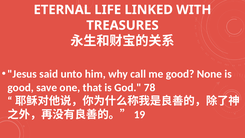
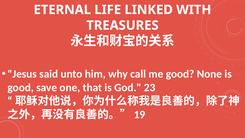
78: 78 -> 23
